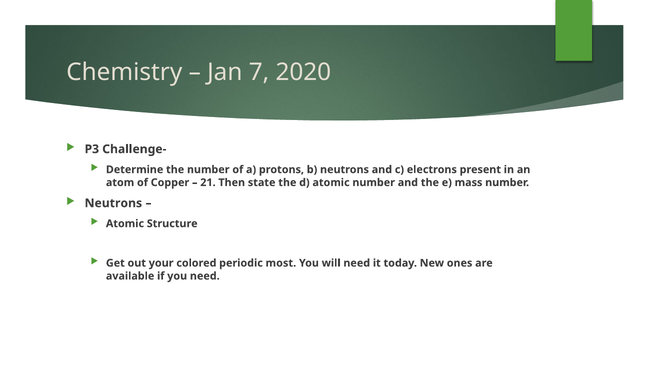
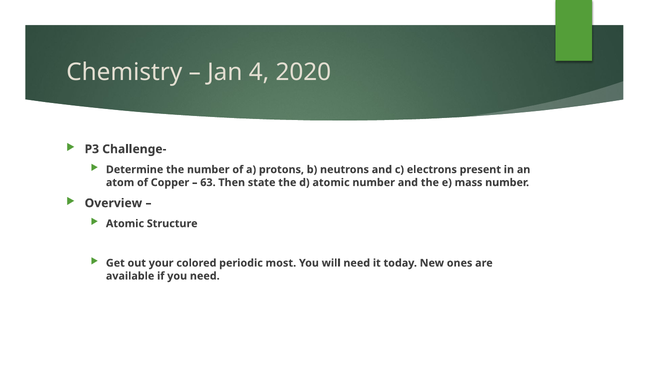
7: 7 -> 4
21: 21 -> 63
Neutrons at (113, 203): Neutrons -> Overview
